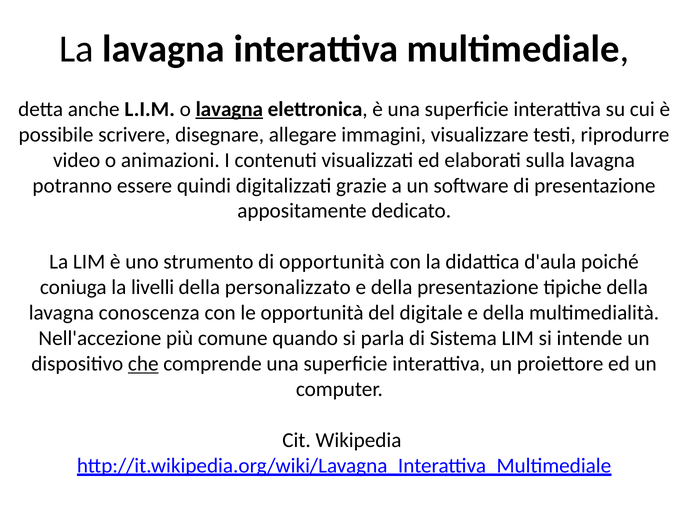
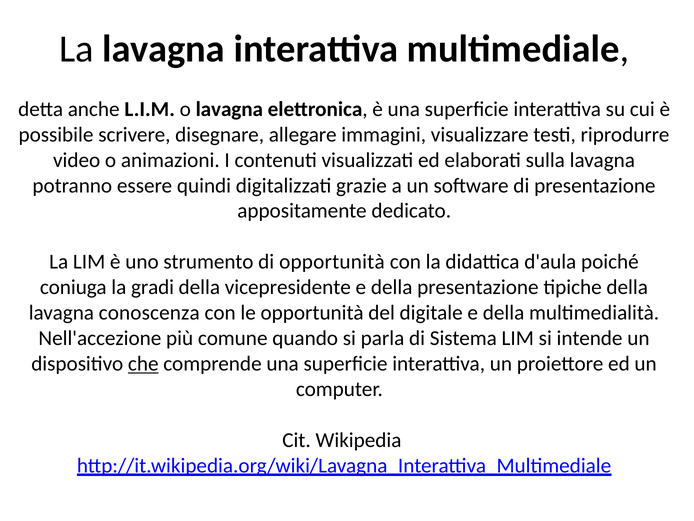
lavagna at (229, 109) underline: present -> none
livelli: livelli -> gradi
personalizzato: personalizzato -> vicepresidente
